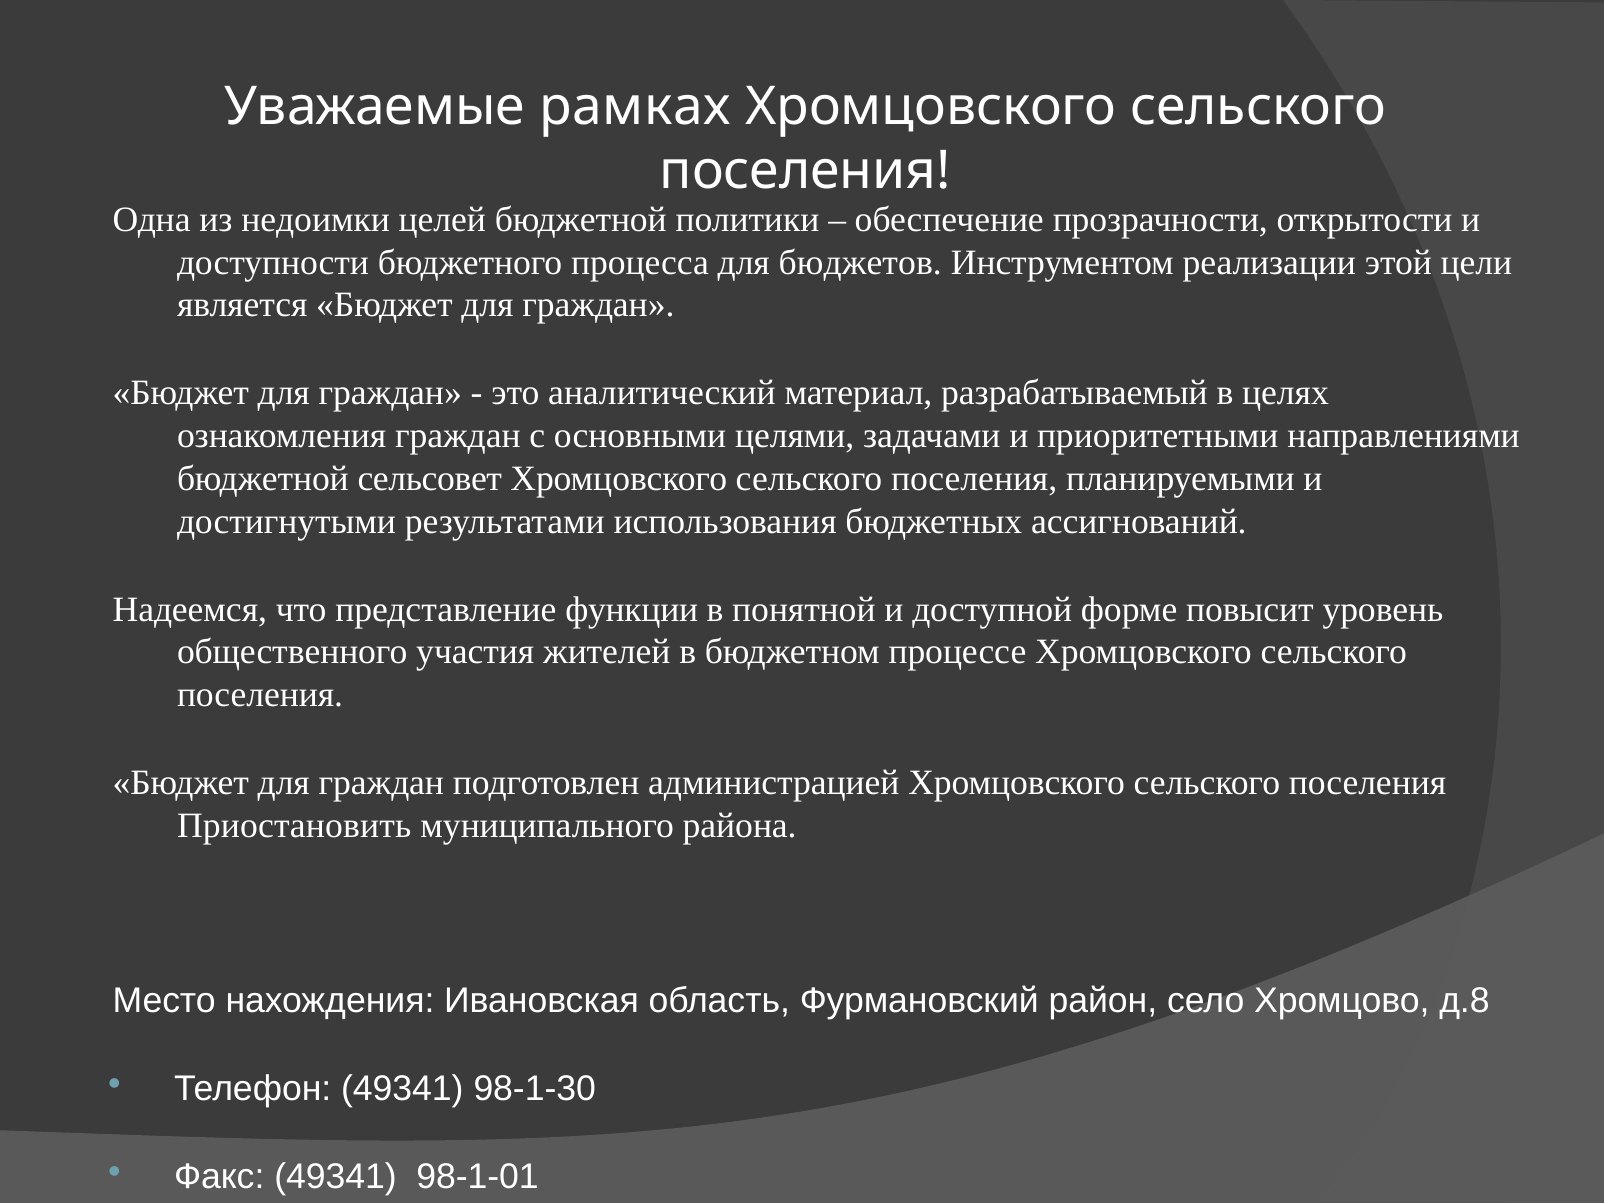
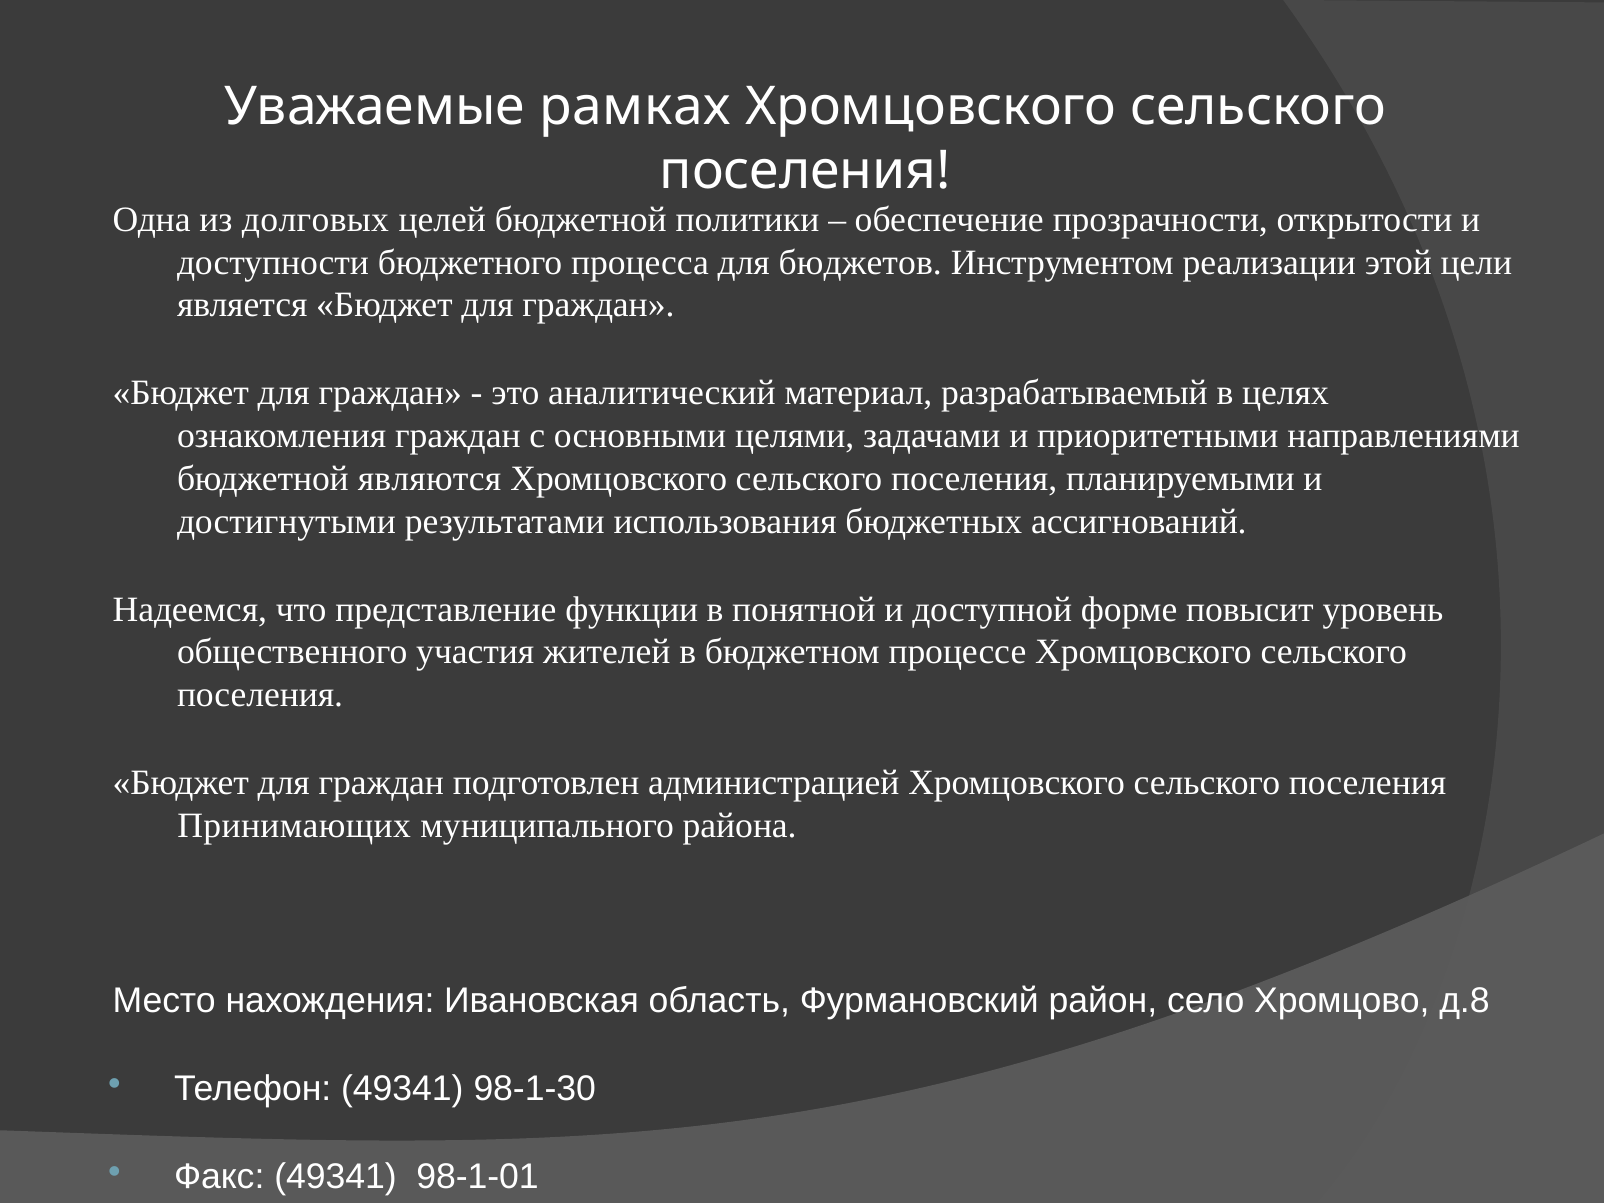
недоимки: недоимки -> долговых
сельсовет: сельсовет -> являются
Приостановить: Приостановить -> Принимающих
